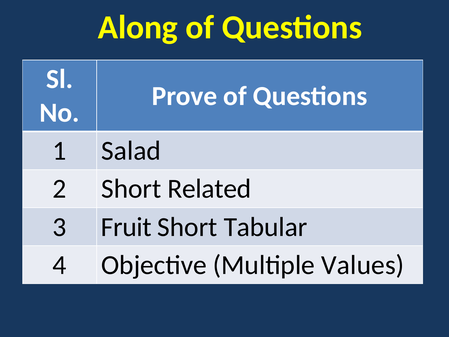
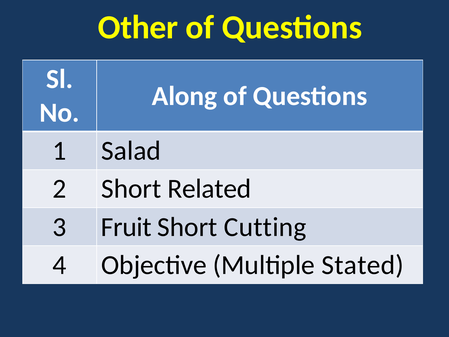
Along: Along -> Other
Prove: Prove -> Along
Tabular: Tabular -> Cutting
Values: Values -> Stated
